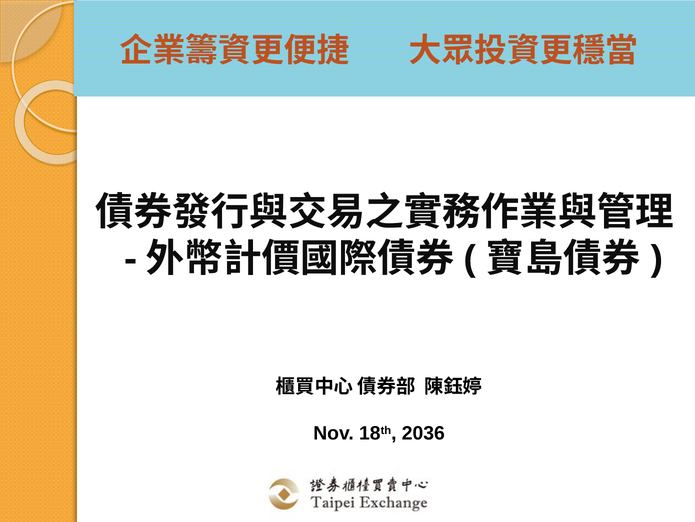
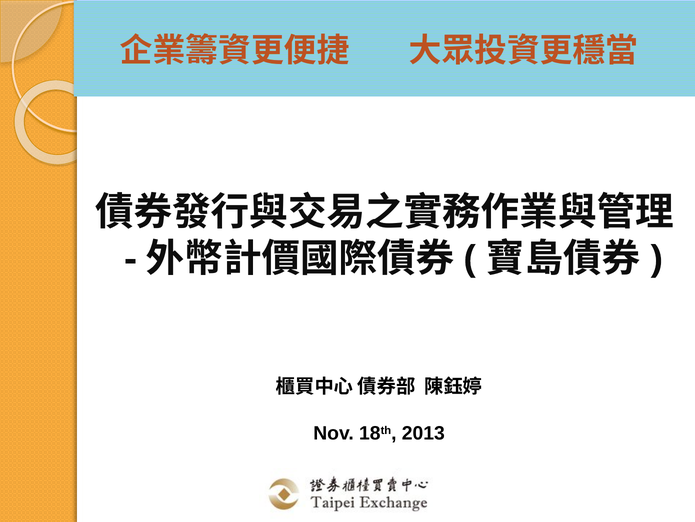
2036: 2036 -> 2013
